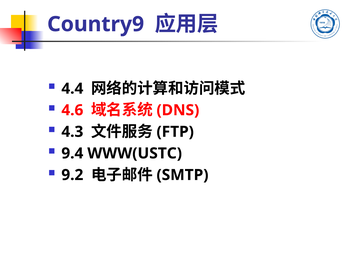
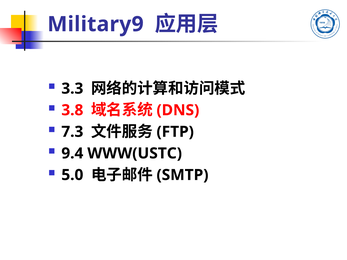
Country9: Country9 -> Military9
4.4: 4.4 -> 3.3
4.6: 4.6 -> 3.8
4.3: 4.3 -> 7.3
9.2: 9.2 -> 5.0
